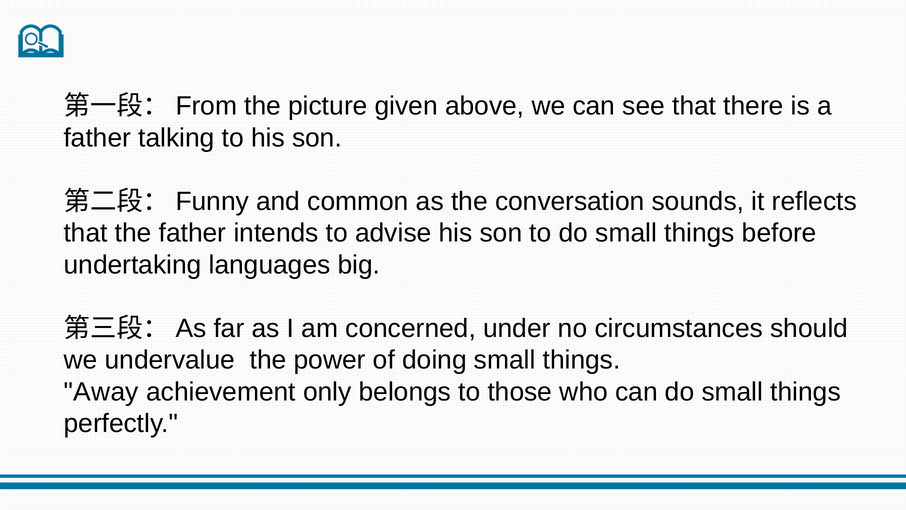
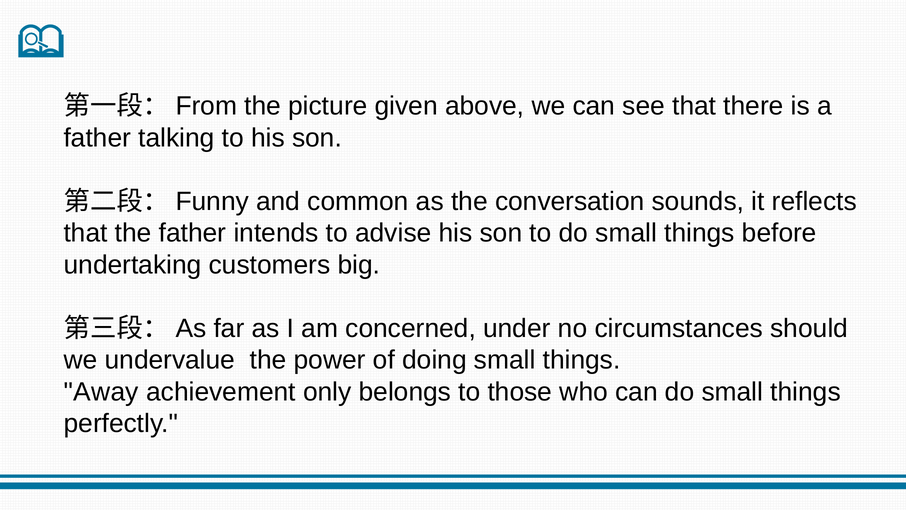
languages: languages -> customers
